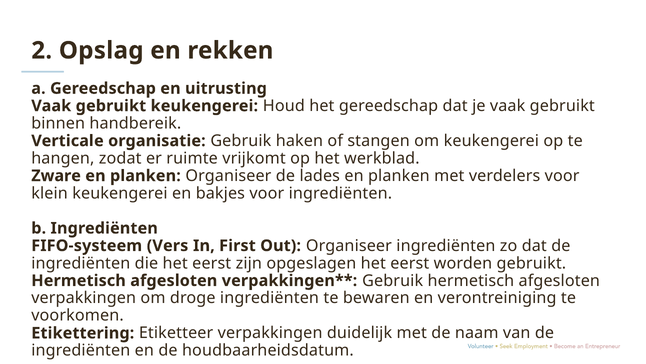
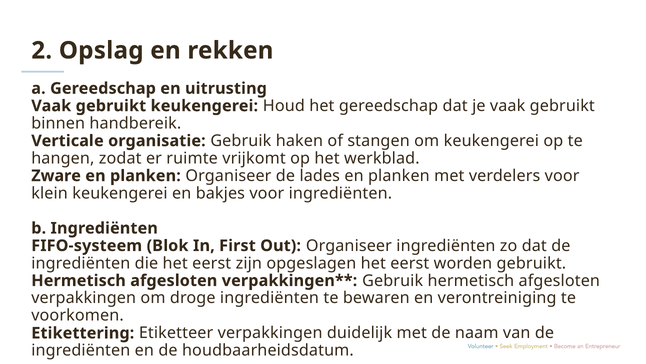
Vers: Vers -> Blok
